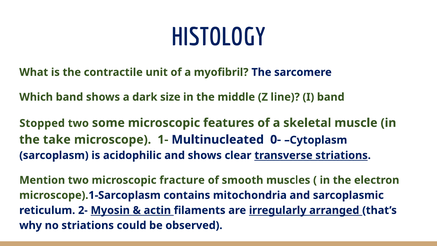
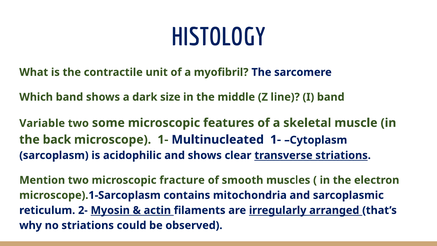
Stopped: Stopped -> Variable
take: take -> back
Multinucleated 0-: 0- -> 1-
